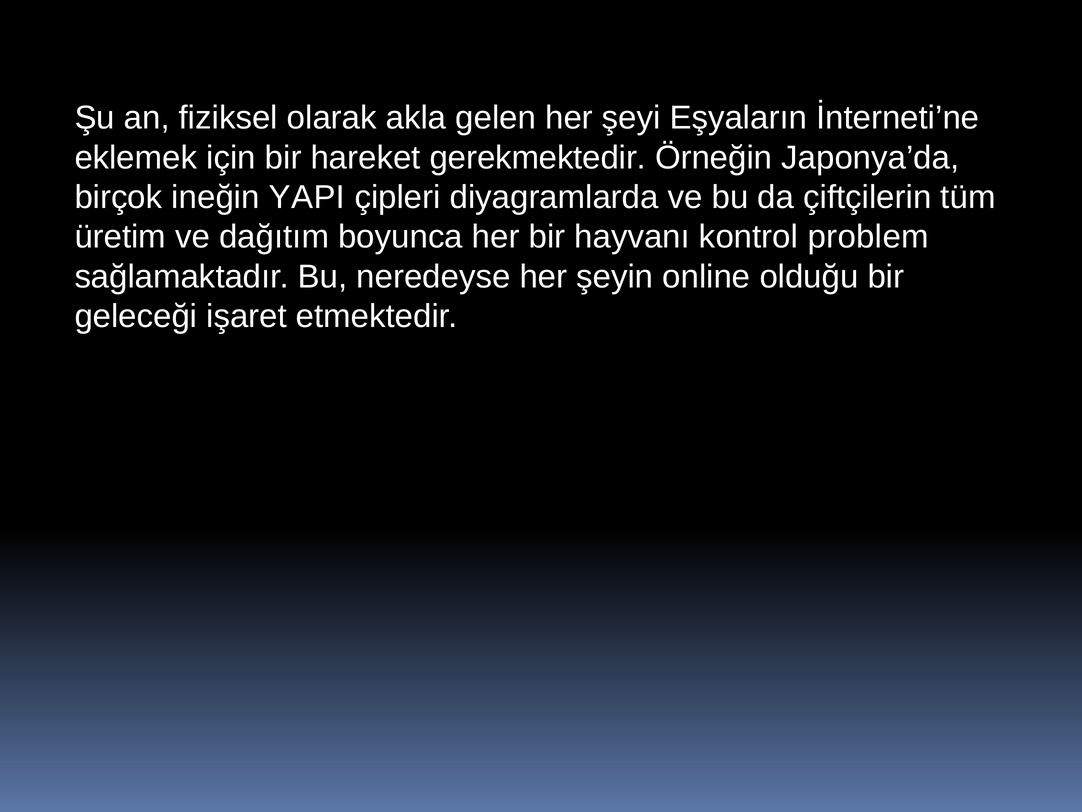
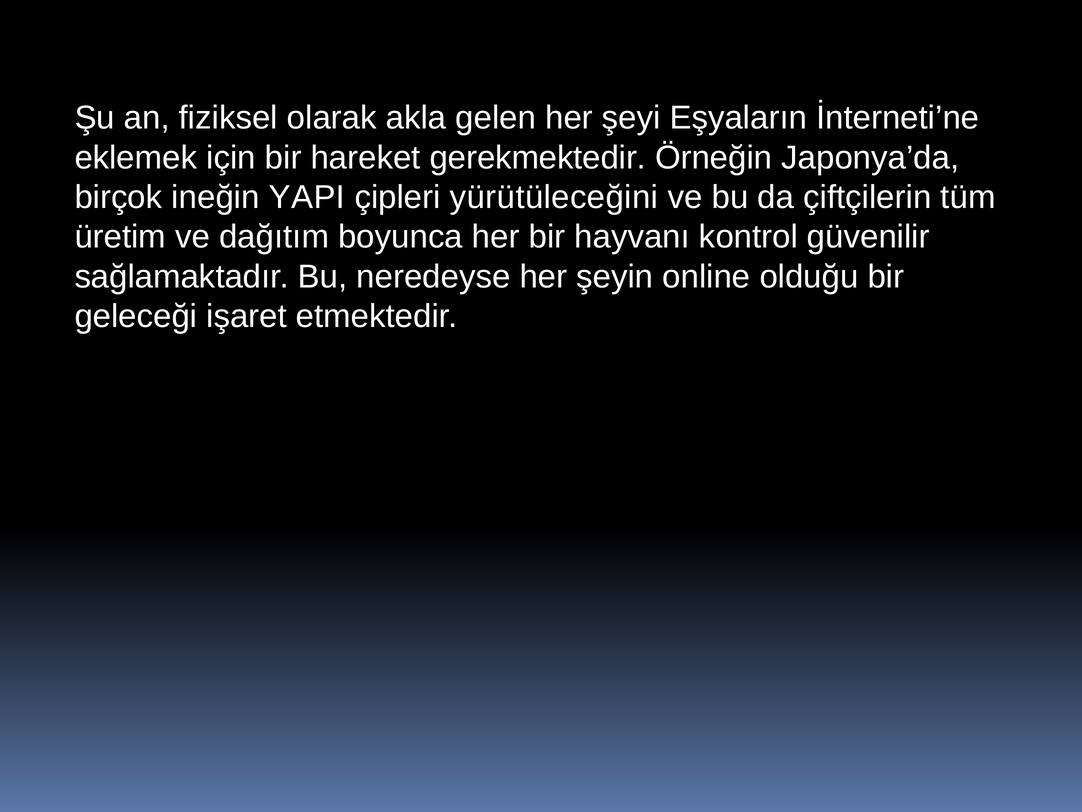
diyagramlarda: diyagramlarda -> yürütüleceğini
problem: problem -> güvenilir
